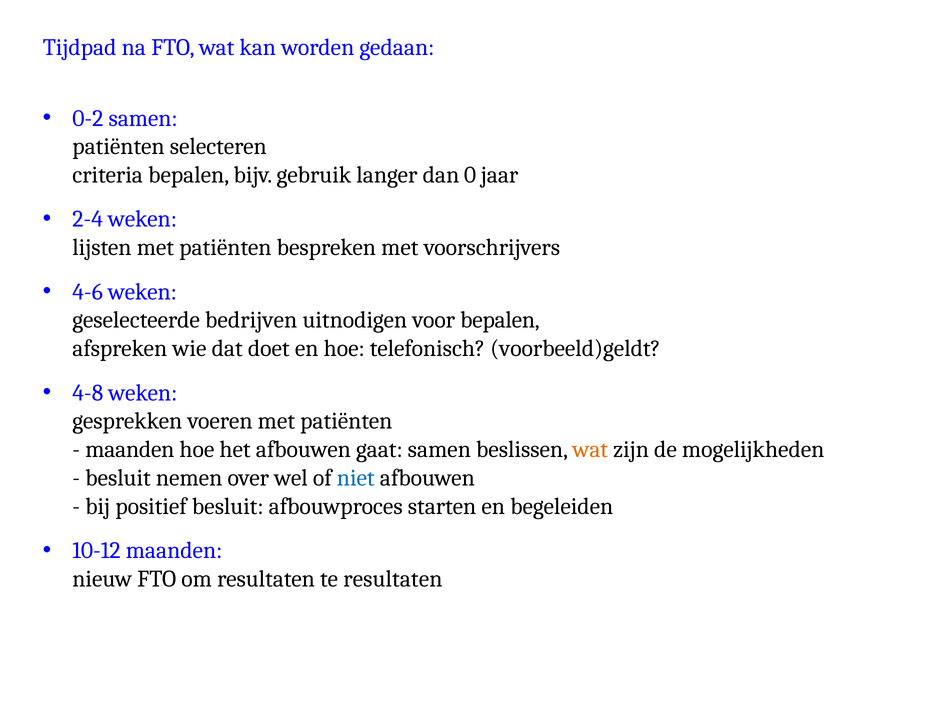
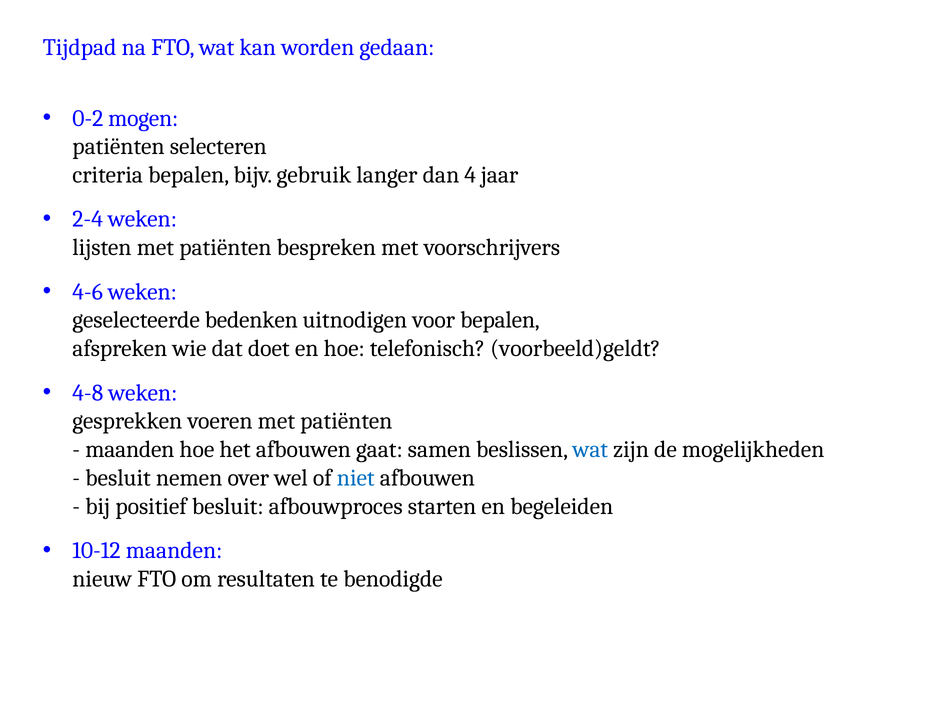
0-2 samen: samen -> mogen
0: 0 -> 4
bedrijven: bedrijven -> bedenken
wat at (590, 449) colour: orange -> blue
te resultaten: resultaten -> benodigde
